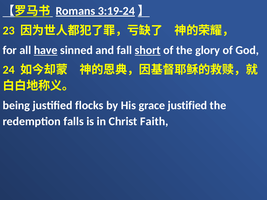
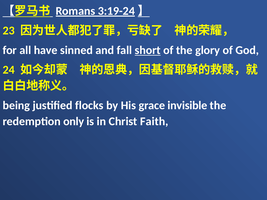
have underline: present -> none
grace justified: justified -> invisible
falls: falls -> only
